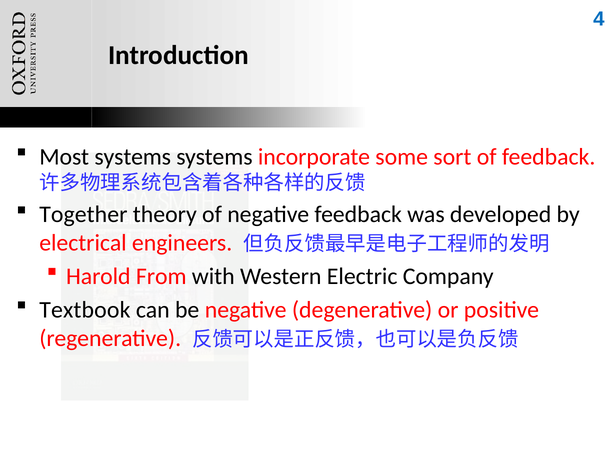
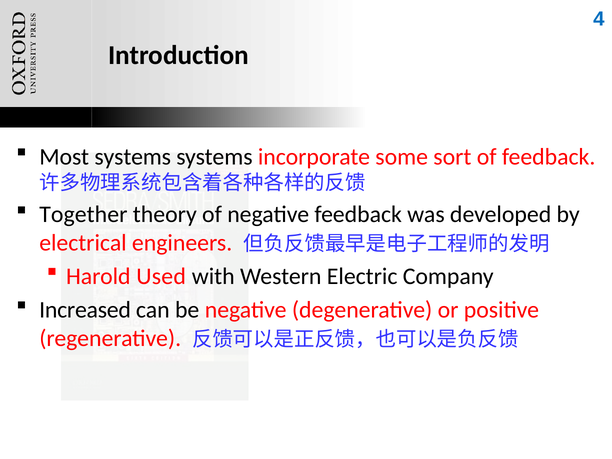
From: From -> Used
Textbook: Textbook -> Increased
